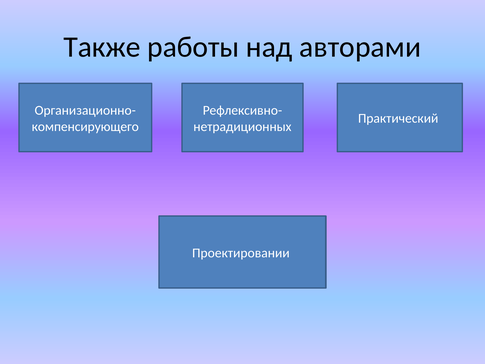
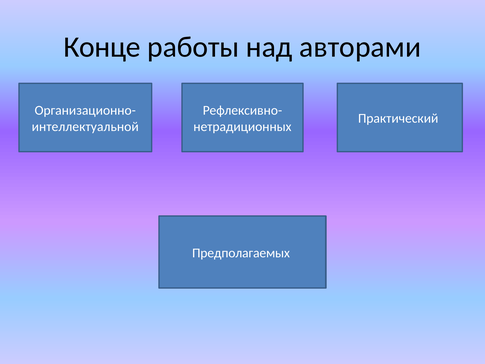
Также: Также -> Конце
компенсирующего: компенсирующего -> интеллектуальной
Проектировании: Проектировании -> Предполагаемых
